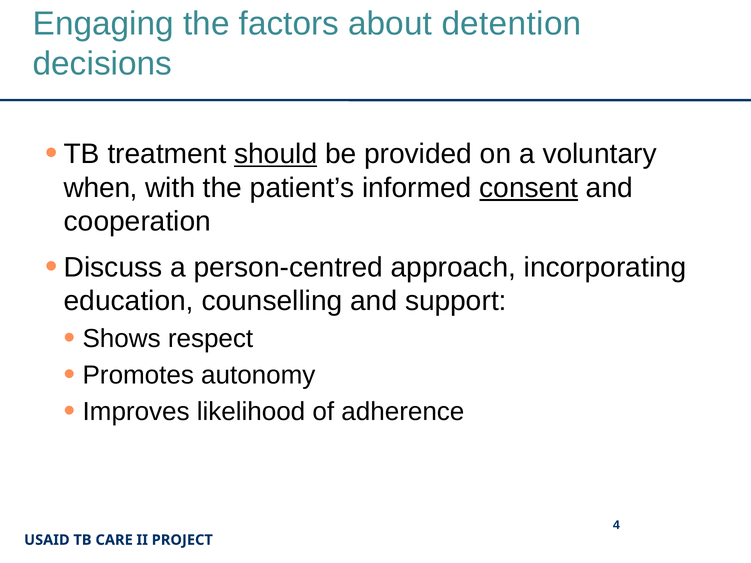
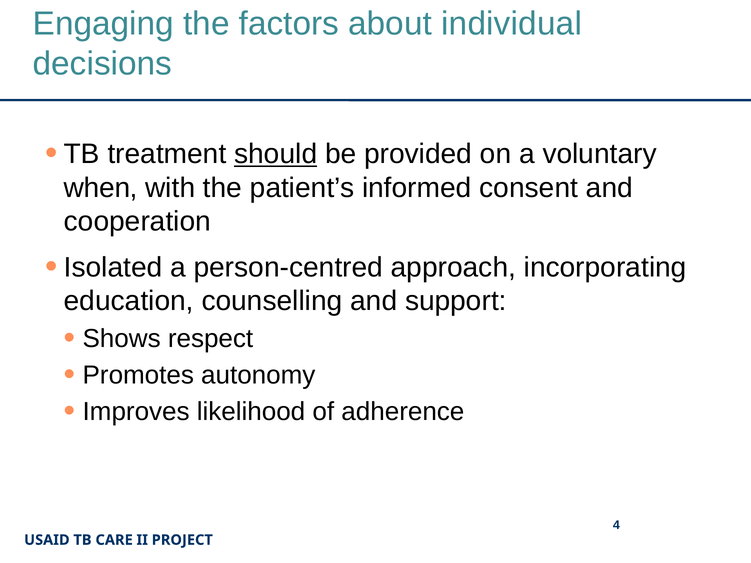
detention: detention -> individual
consent underline: present -> none
Discuss: Discuss -> Isolated
